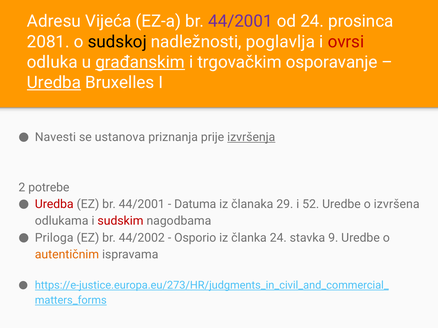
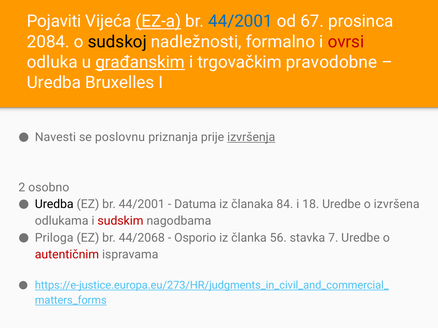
Adresu: Adresu -> Pojaviti
EZ-a underline: none -> present
44/2001 at (240, 21) colour: purple -> blue
od 24: 24 -> 67
2081: 2081 -> 2084
poglavlja: poglavlja -> formalno
osporavanje: osporavanje -> pravodobne
Uredba at (54, 83) underline: present -> none
ustanova: ustanova -> poslovnu
potrebe: potrebe -> osobno
Uredba at (54, 204) colour: red -> black
29: 29 -> 84
52: 52 -> 18
44/2002: 44/2002 -> 44/2068
članka 24: 24 -> 56
9: 9 -> 7
autentičnim colour: orange -> red
